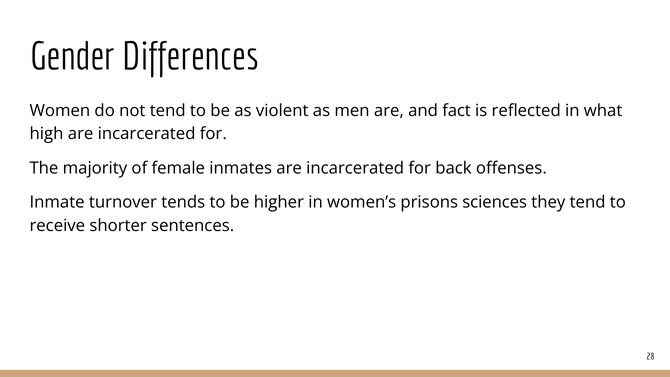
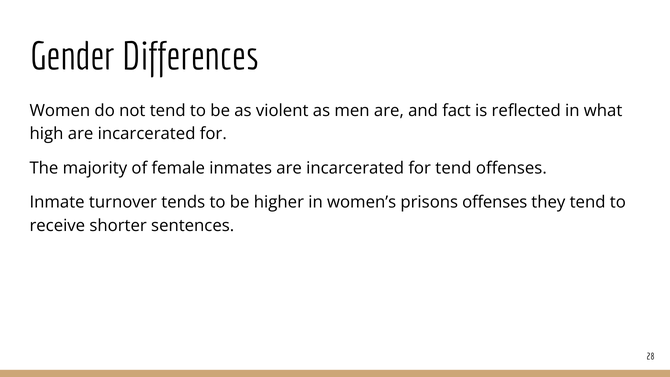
for back: back -> tend
prisons sciences: sciences -> offenses
